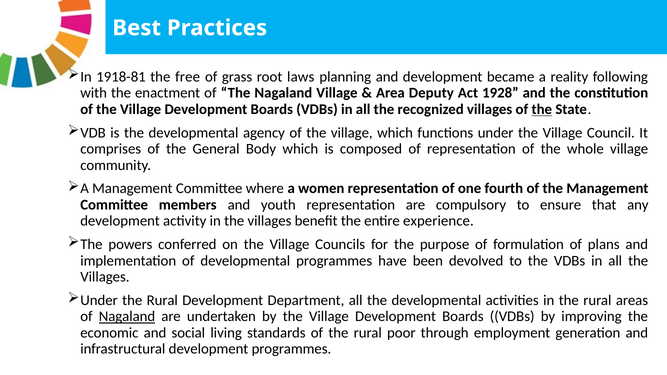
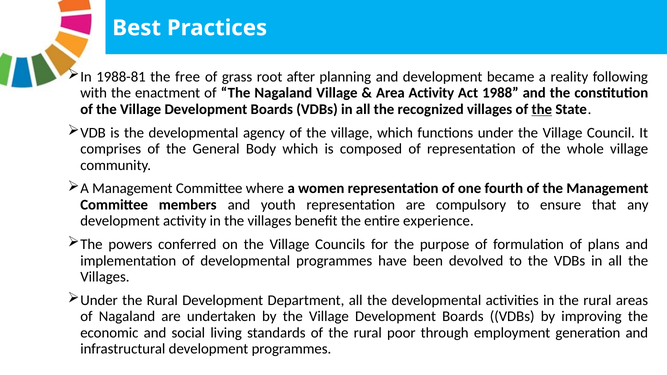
1918-81: 1918-81 -> 1988-81
laws: laws -> after
Area Deputy: Deputy -> Activity
1928: 1928 -> 1988
Nagaland at (127, 317) underline: present -> none
